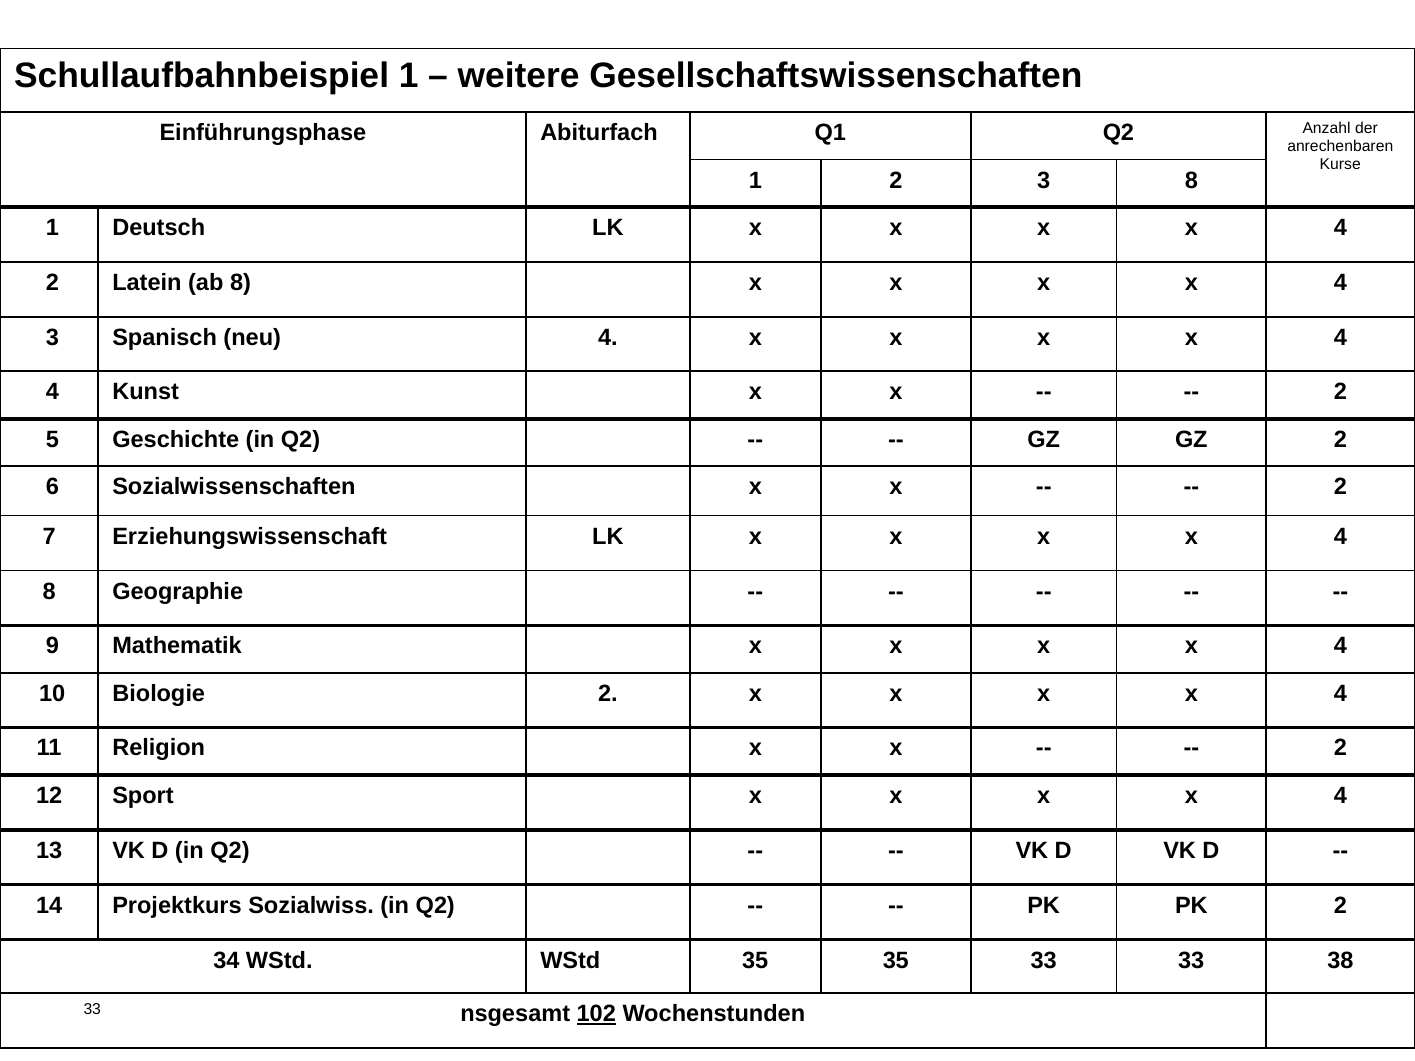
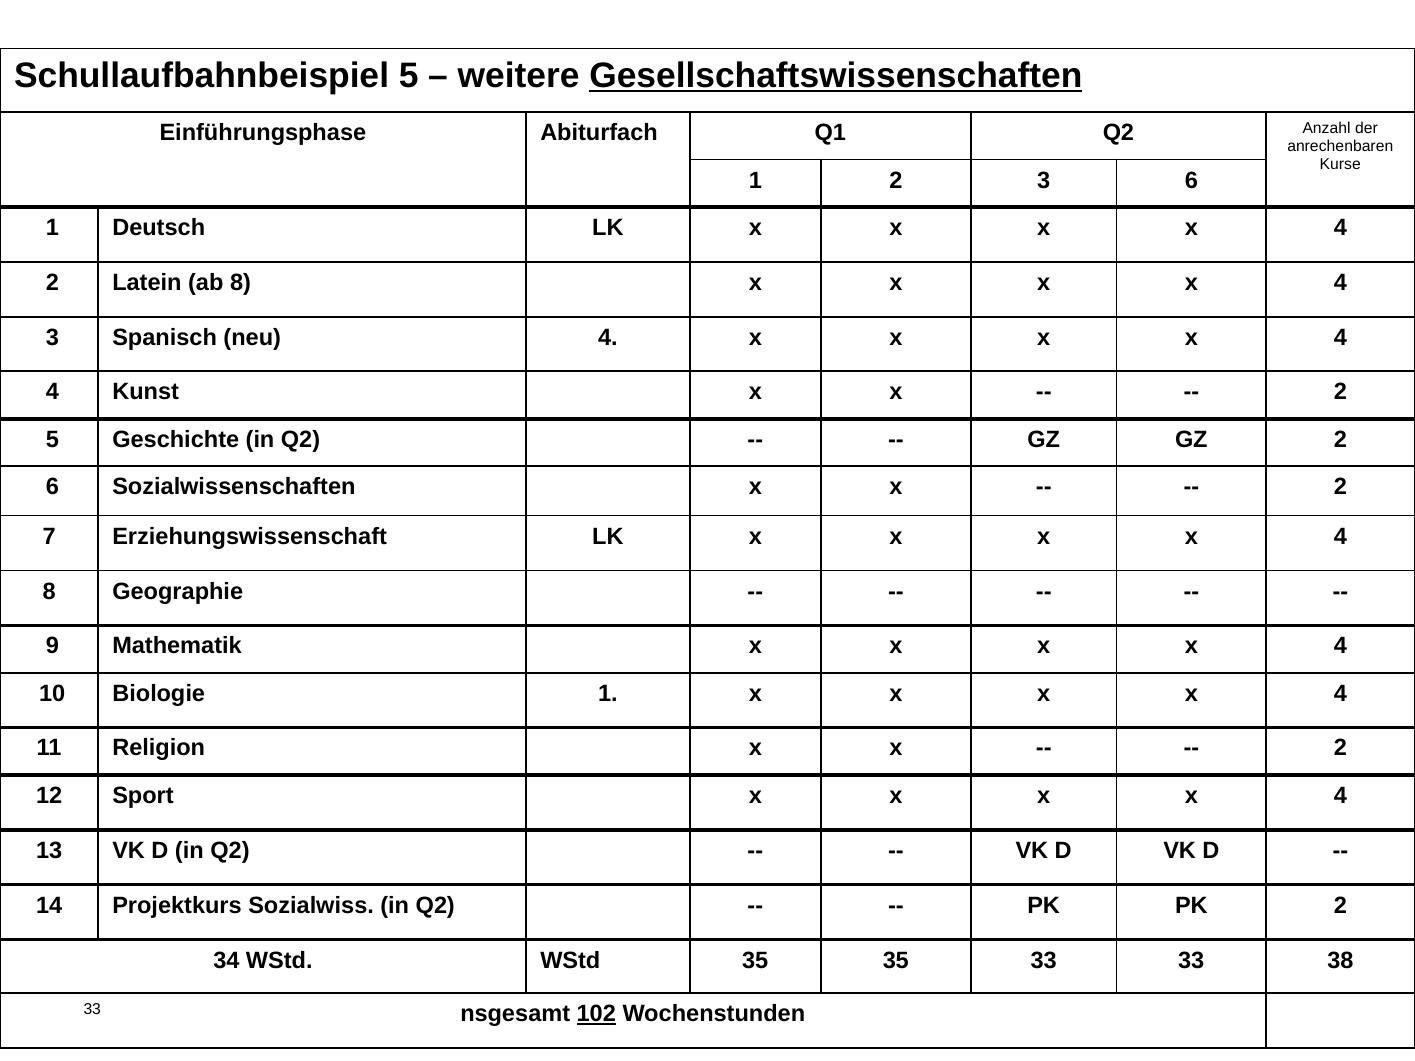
Schullaufbahnbeispiel 1: 1 -> 5
Gesellschaftswissenschaften underline: none -> present
3 8: 8 -> 6
Biologie 2: 2 -> 1
